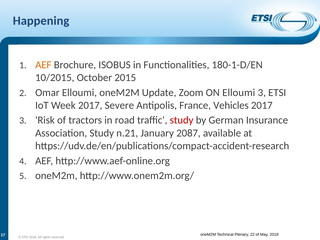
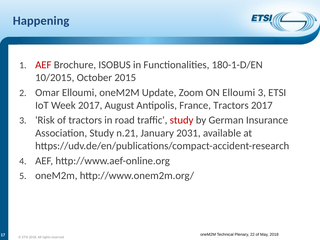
AEF at (43, 65) colour: orange -> red
Severe: Severe -> August
France Vehicles: Vehicles -> Tractors
2087: 2087 -> 2031
